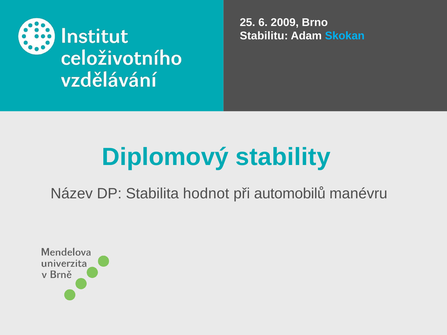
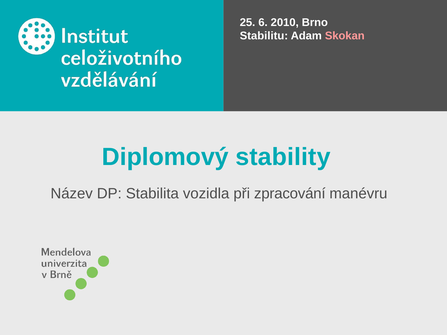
2009: 2009 -> 2010
Skokan colour: light blue -> pink
hodnot: hodnot -> vozidla
automobilů: automobilů -> zpracování
